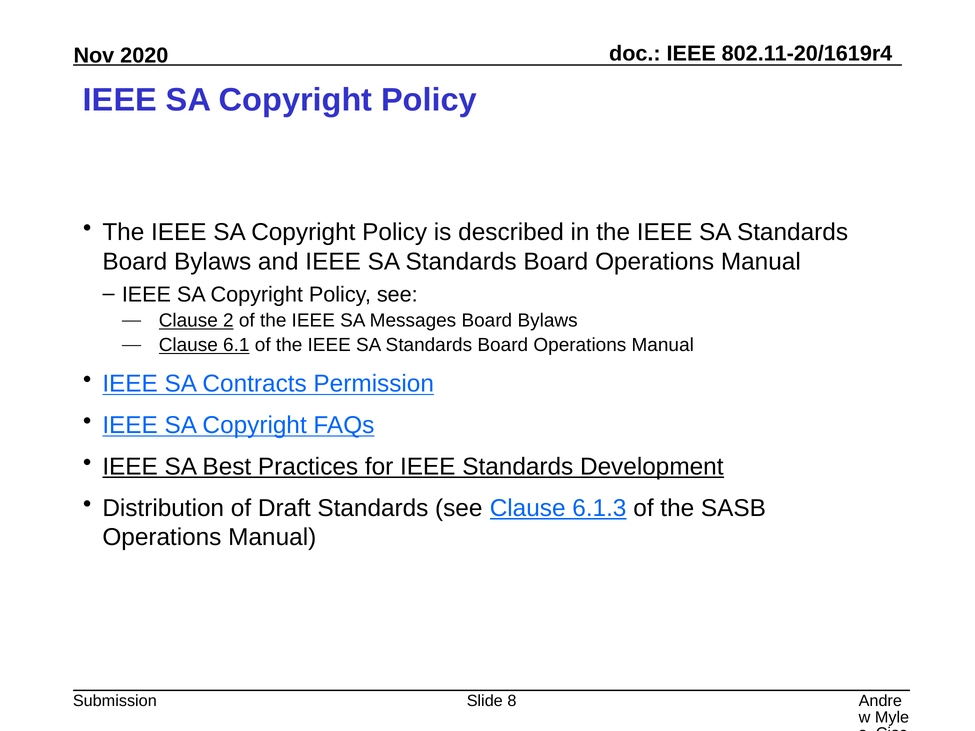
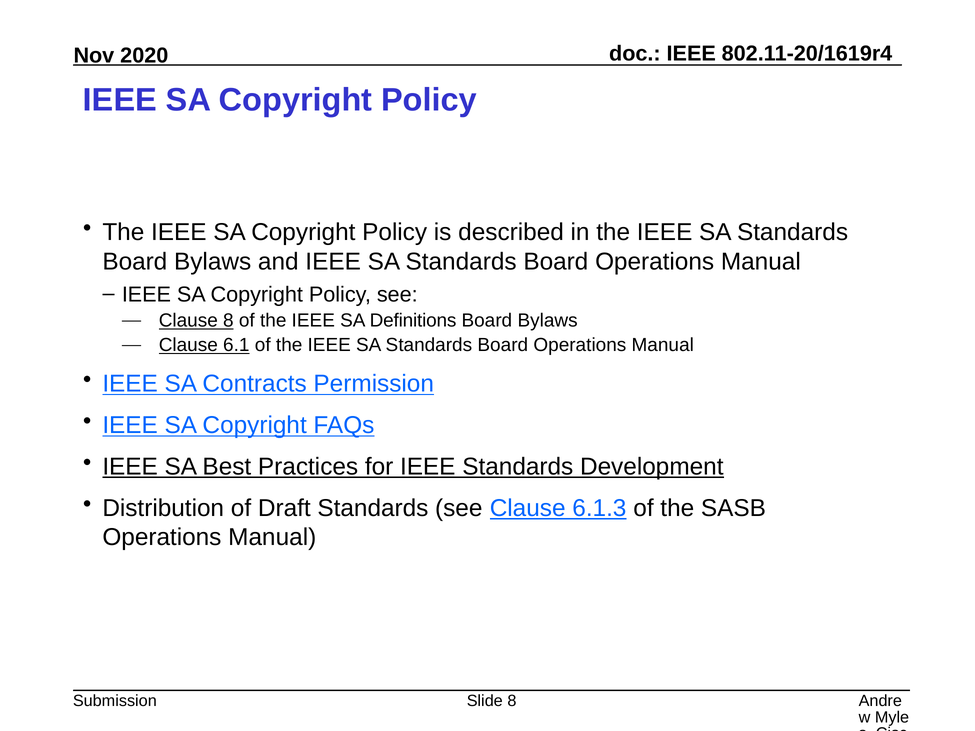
Clause 2: 2 -> 8
Messages: Messages -> Definitions
